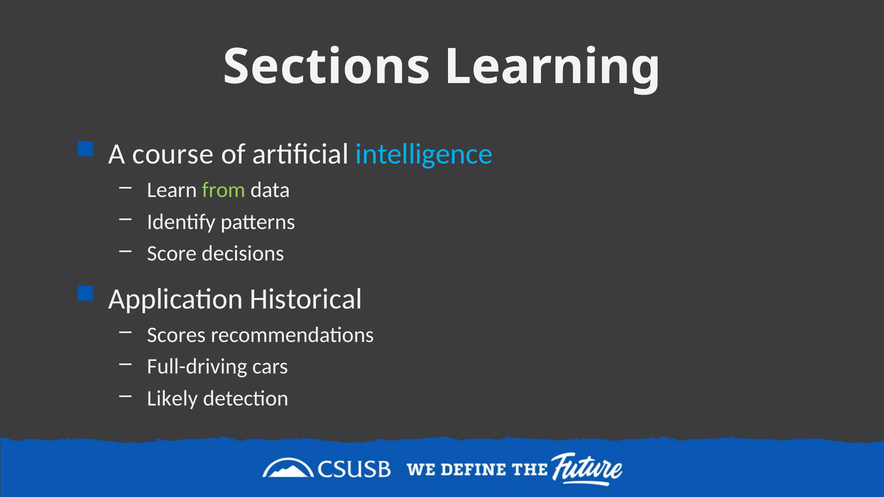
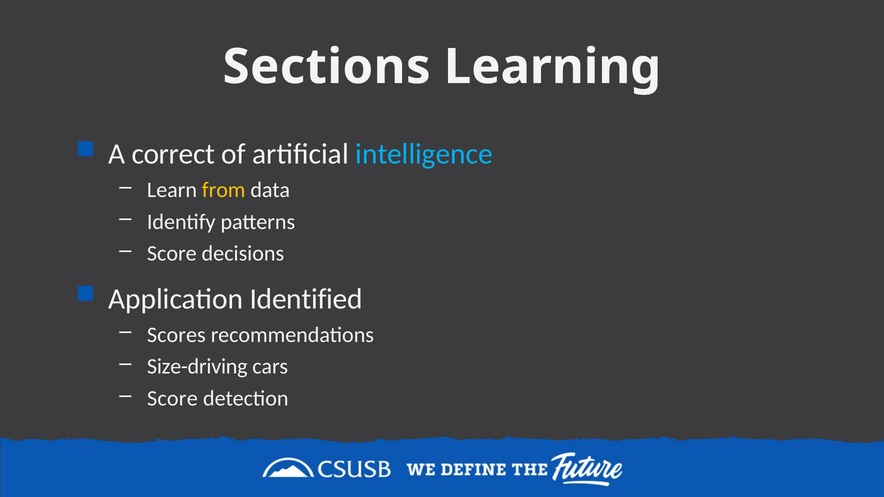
course: course -> correct
from colour: light green -> yellow
Historical: Historical -> Identified
Full-driving: Full-driving -> Size-driving
Likely at (172, 399): Likely -> Score
